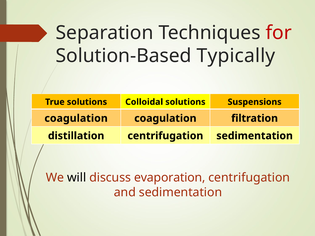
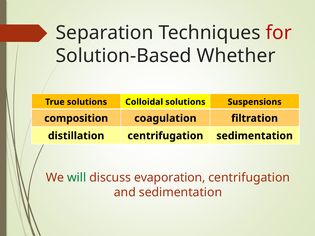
Typically: Typically -> Whether
coagulation at (76, 118): coagulation -> composition
will colour: black -> green
